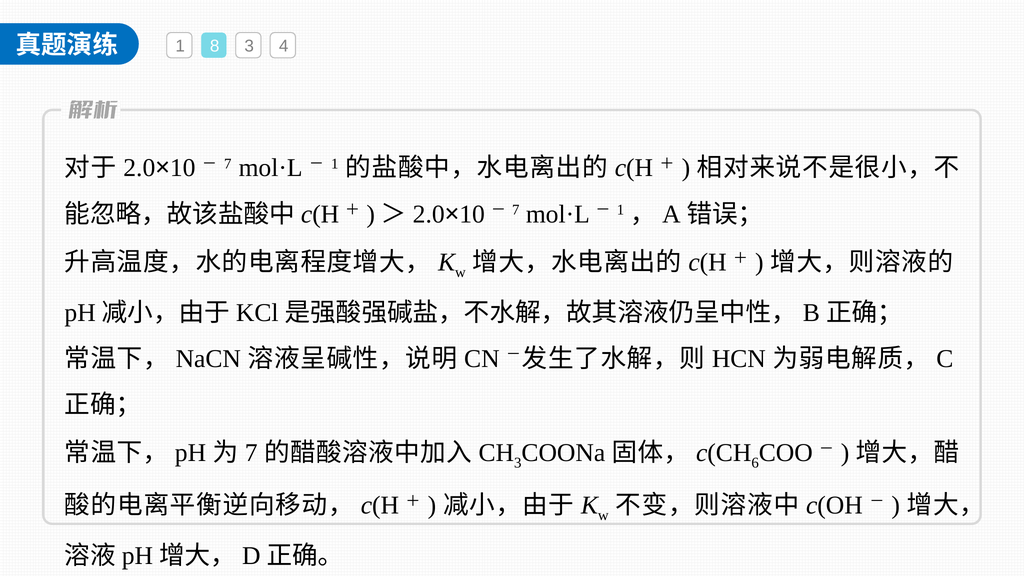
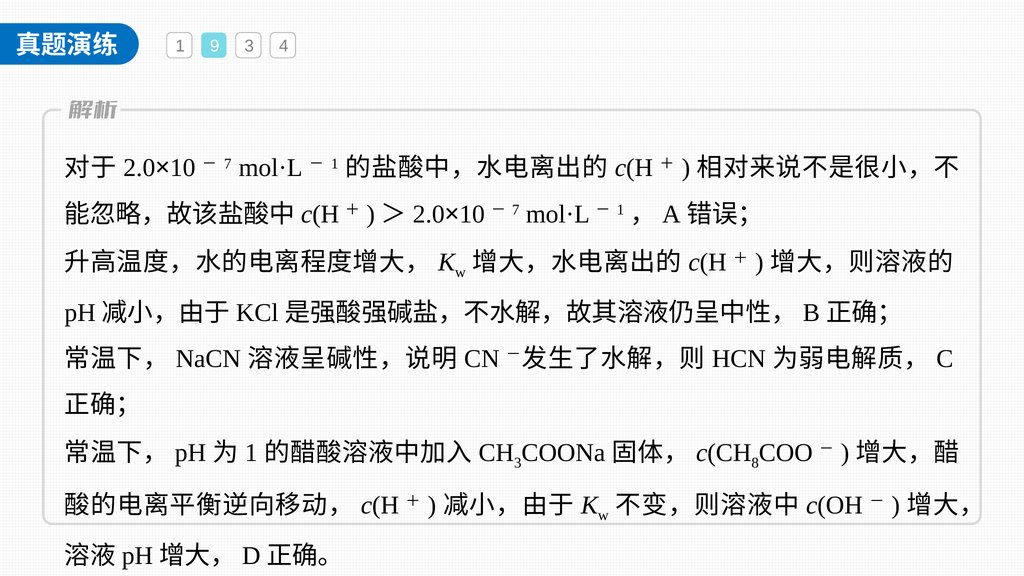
8: 8 -> 9
7 at (251, 453): 7 -> 1
6: 6 -> 8
